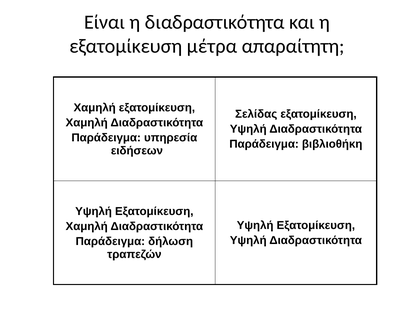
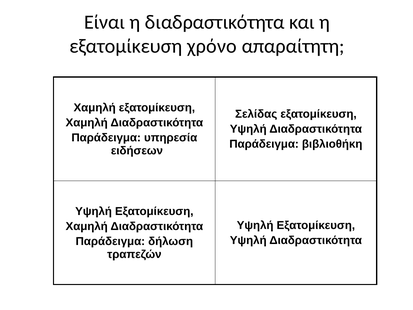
μέτρα: μέτρα -> χρόνο
